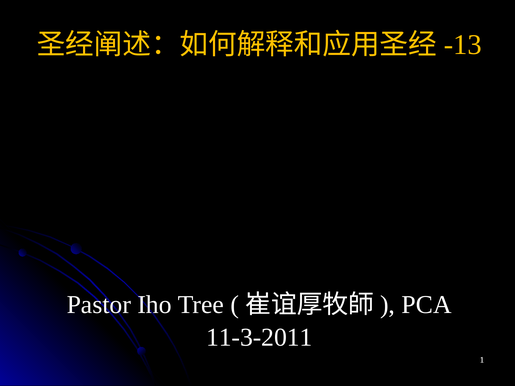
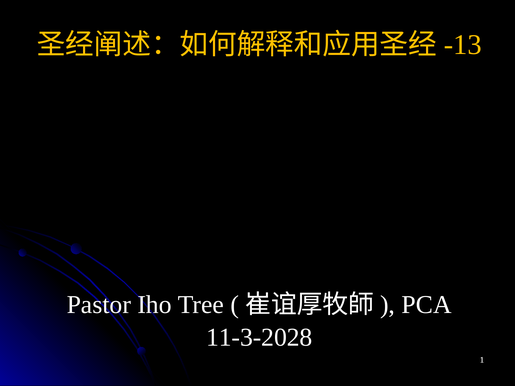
11-3-2011: 11-3-2011 -> 11-3-2028
